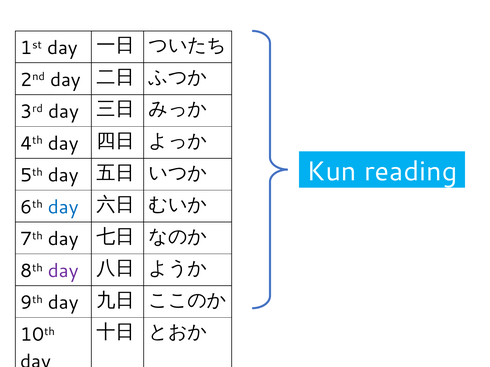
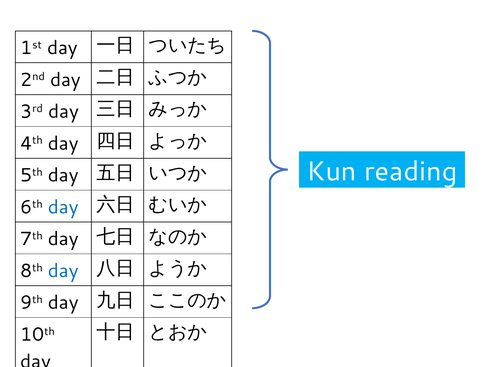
day at (63, 271) colour: purple -> blue
